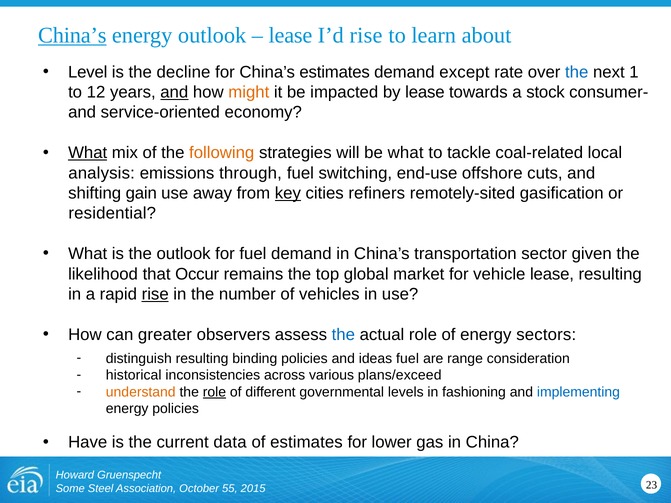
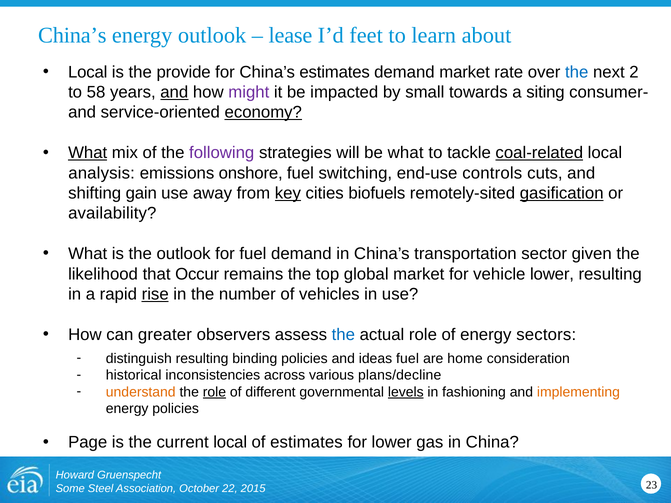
China’s at (72, 35) underline: present -> none
I’d rise: rise -> feet
Level at (88, 72): Level -> Local
decline: decline -> provide
demand except: except -> market
1: 1 -> 2
12: 12 -> 58
might colour: orange -> purple
by lease: lease -> small
stock: stock -> siting
economy underline: none -> present
following colour: orange -> purple
coal-related underline: none -> present
through: through -> onshore
offshore: offshore -> controls
refiners: refiners -> biofuels
gasification underline: none -> present
residential: residential -> availability
vehicle lease: lease -> lower
range: range -> home
plans/exceed: plans/exceed -> plans/decline
levels underline: none -> present
implementing colour: blue -> orange
Have: Have -> Page
current data: data -> local
55: 55 -> 22
